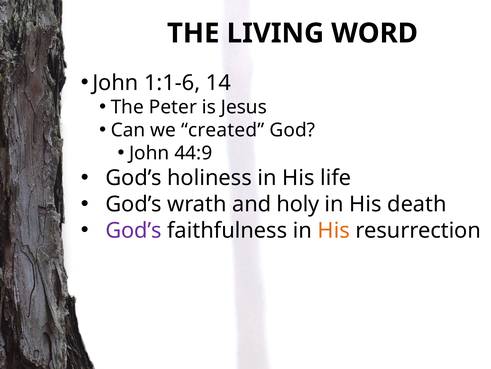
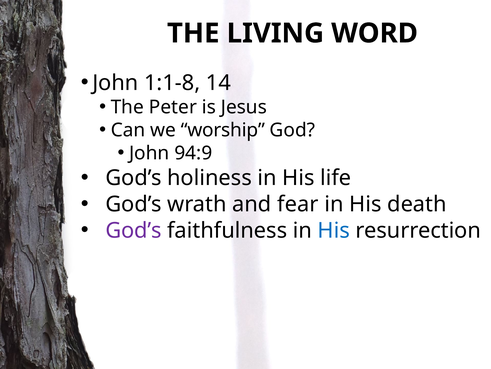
1:1-6: 1:1-6 -> 1:1-8
created: created -> worship
44:9: 44:9 -> 94:9
holy: holy -> fear
His at (334, 230) colour: orange -> blue
